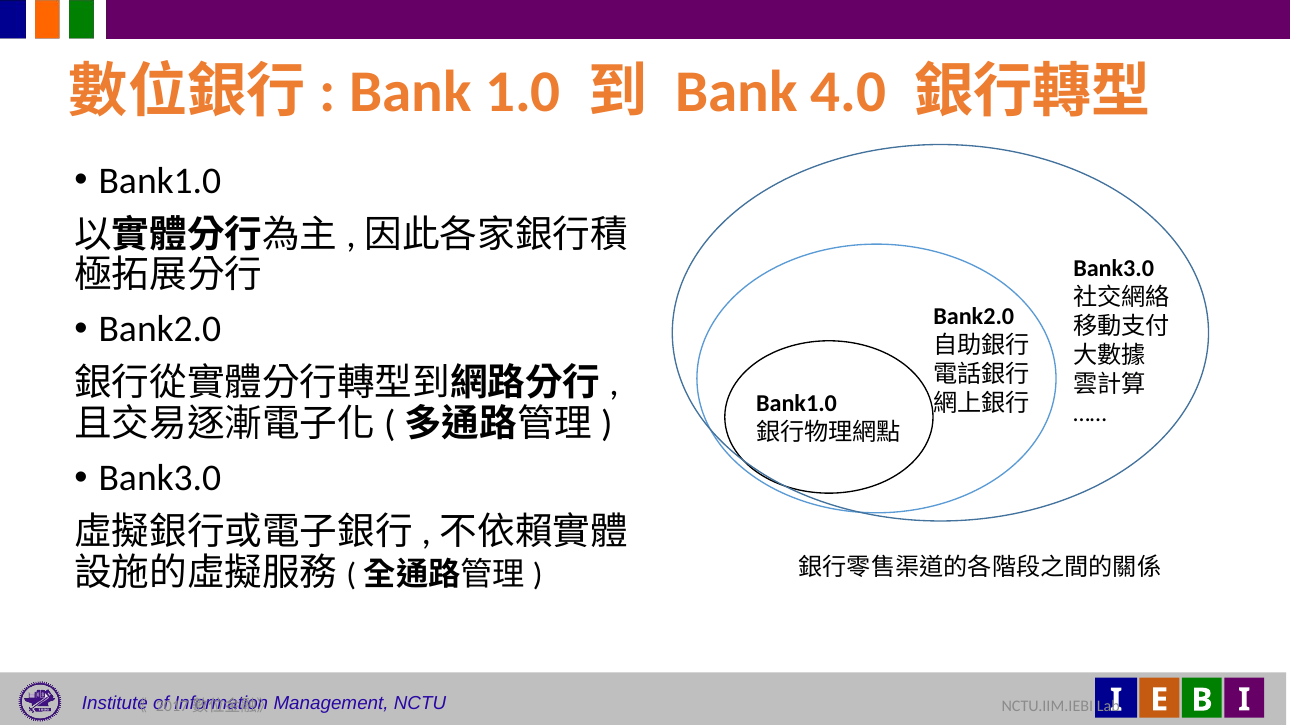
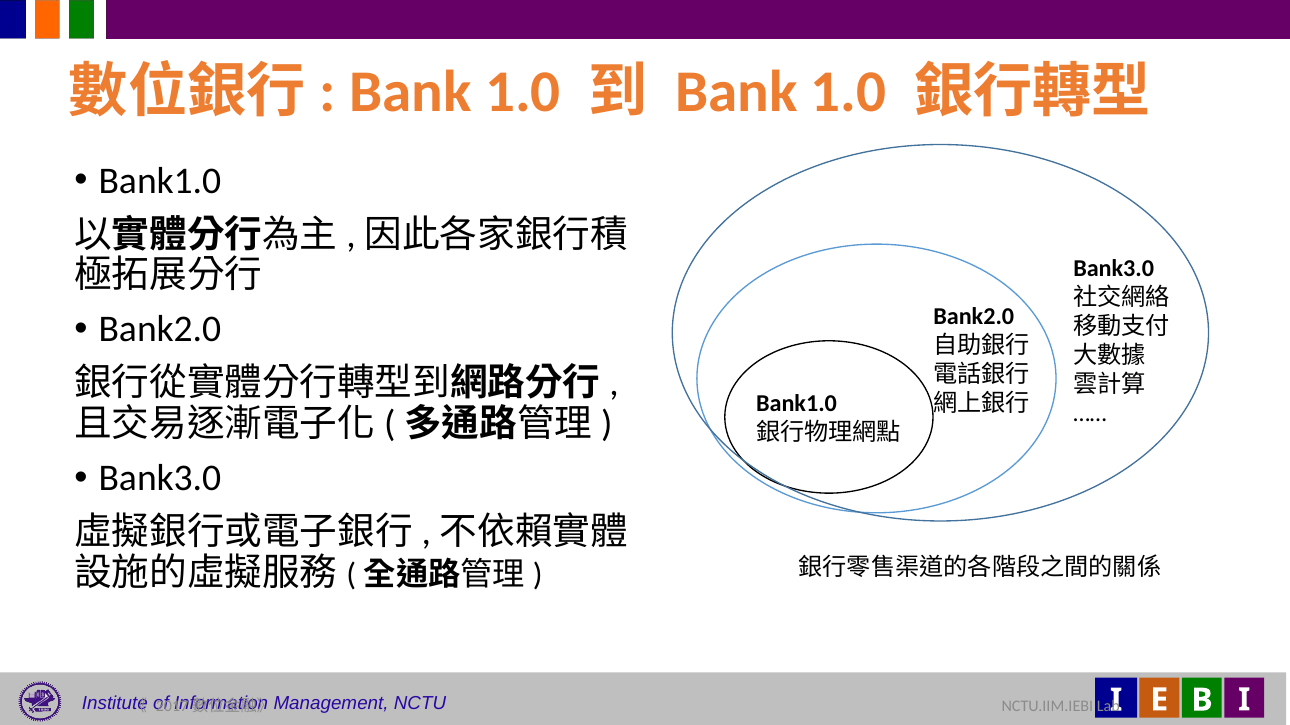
4.0 at (849, 92): 4.0 -> 1.0
